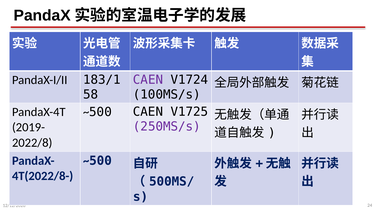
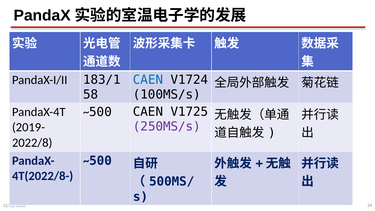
CAEN at (148, 80) colour: purple -> blue
